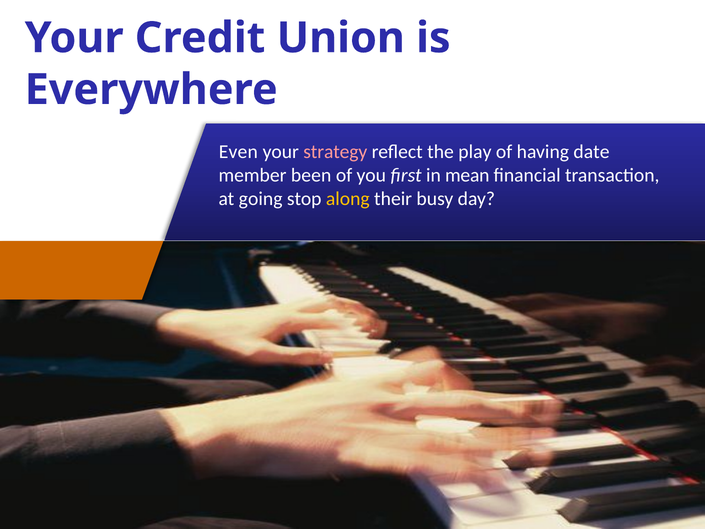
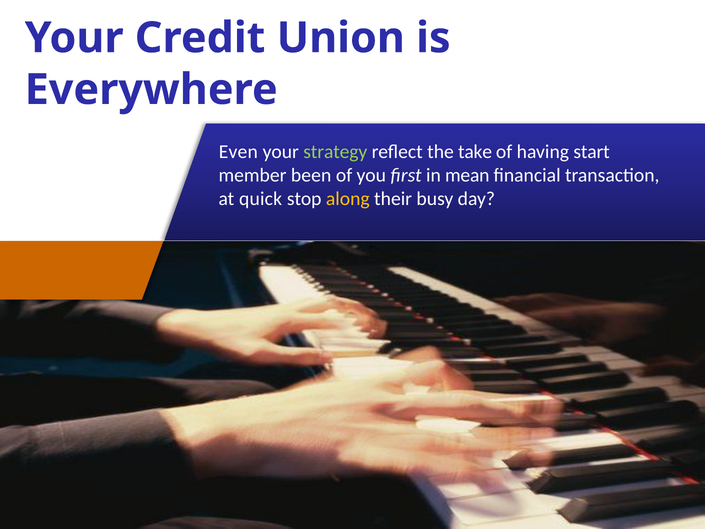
strategy colour: pink -> light green
play: play -> take
date: date -> start
going: going -> quick
